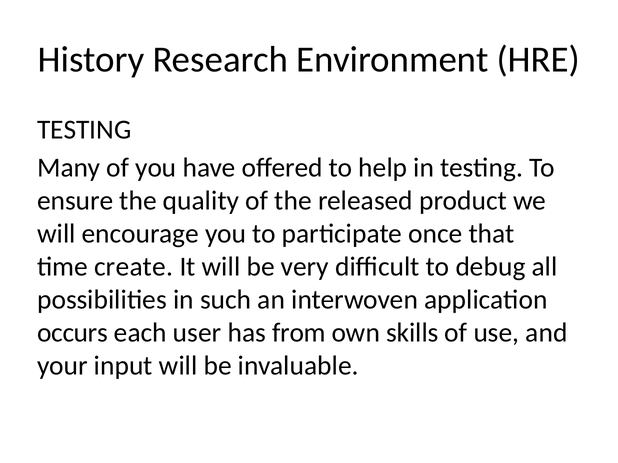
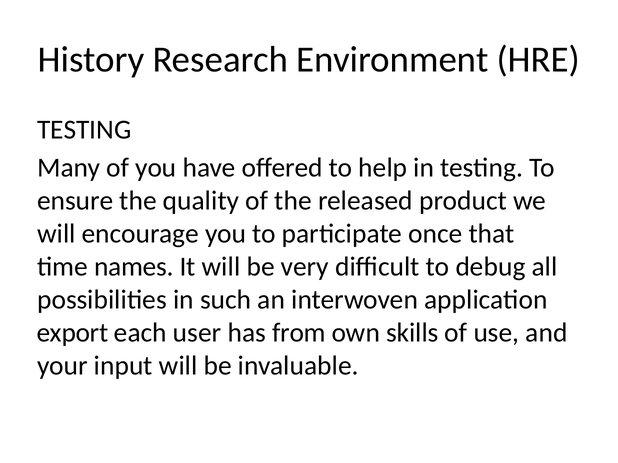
create: create -> names
occurs: occurs -> export
